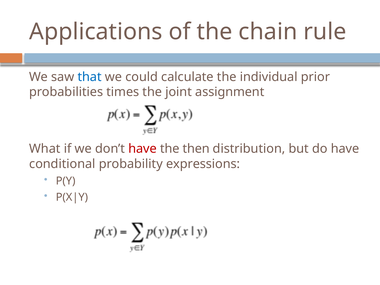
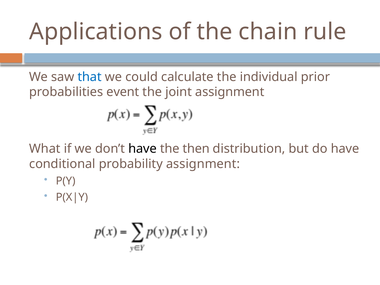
times: times -> event
have at (143, 149) colour: red -> black
probability expressions: expressions -> assignment
